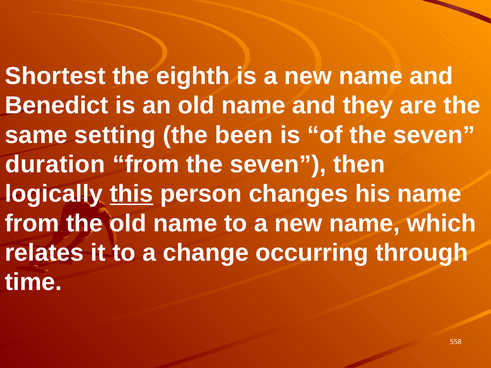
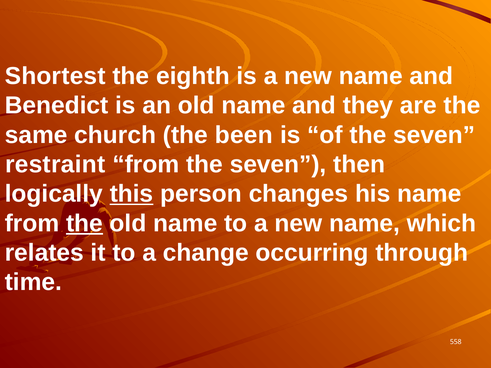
setting: setting -> church
duration: duration -> restraint
the at (85, 223) underline: none -> present
